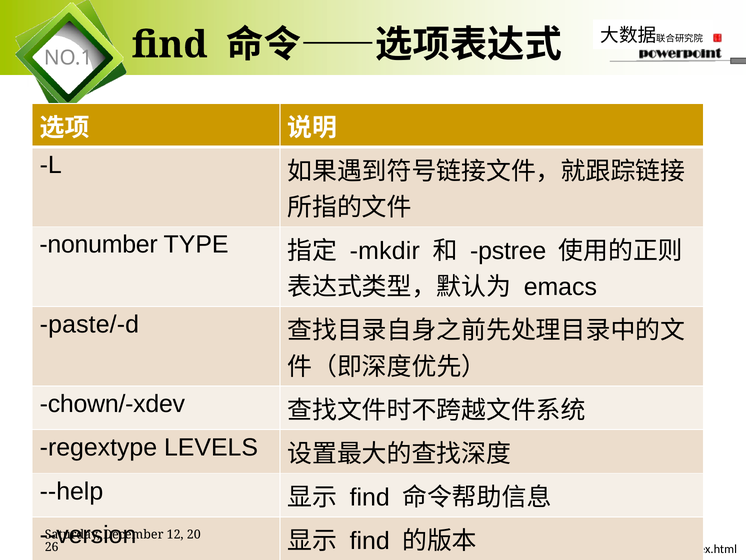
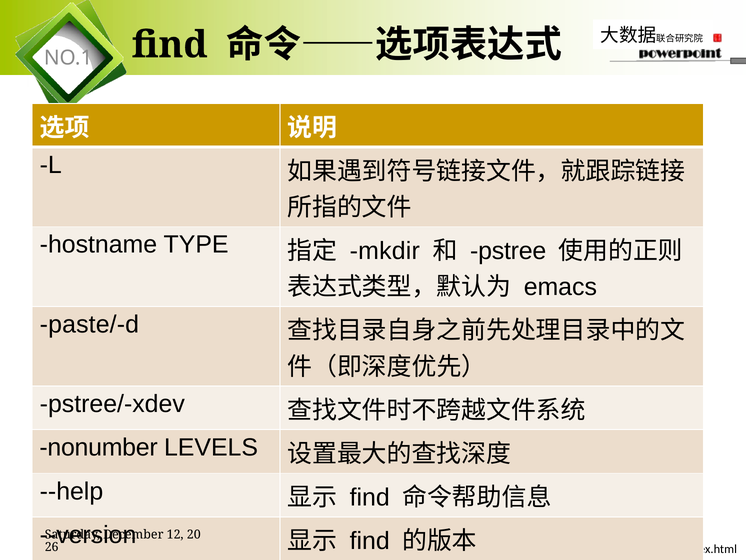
nonumber: nonumber -> hostname
chown/-xdev: chown/-xdev -> pstree/-xdev
regextype: regextype -> nonumber
